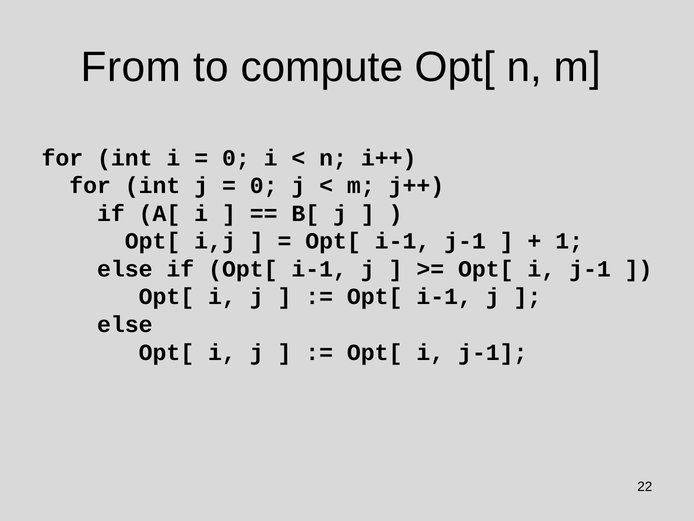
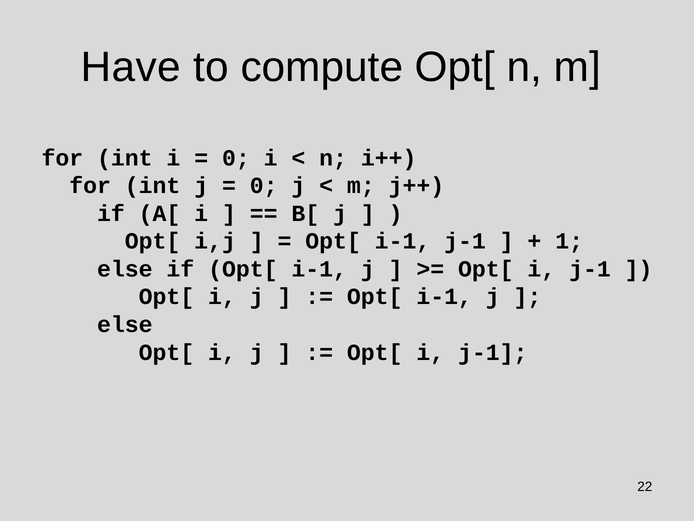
From: From -> Have
